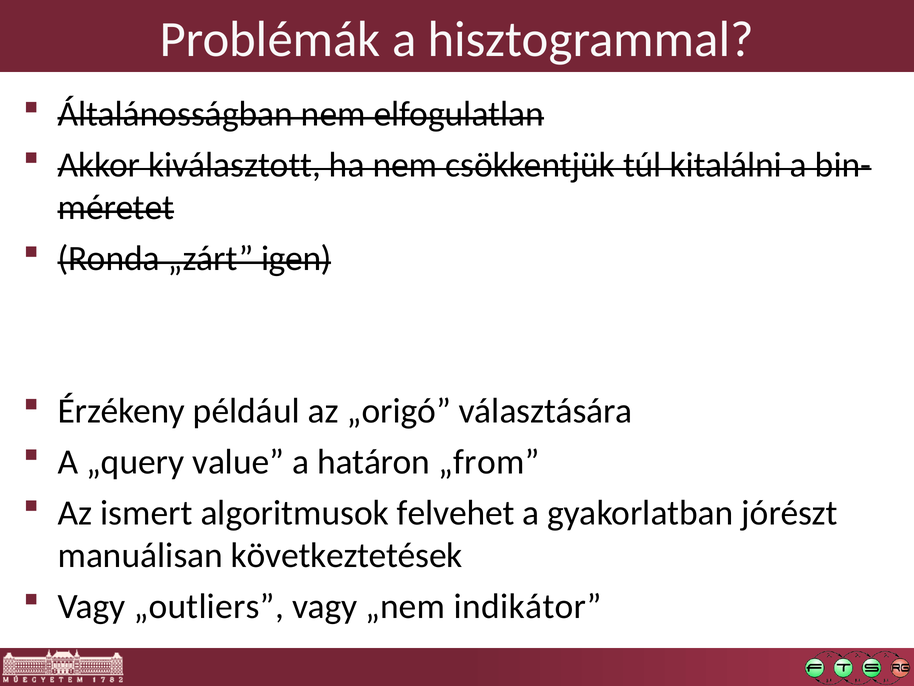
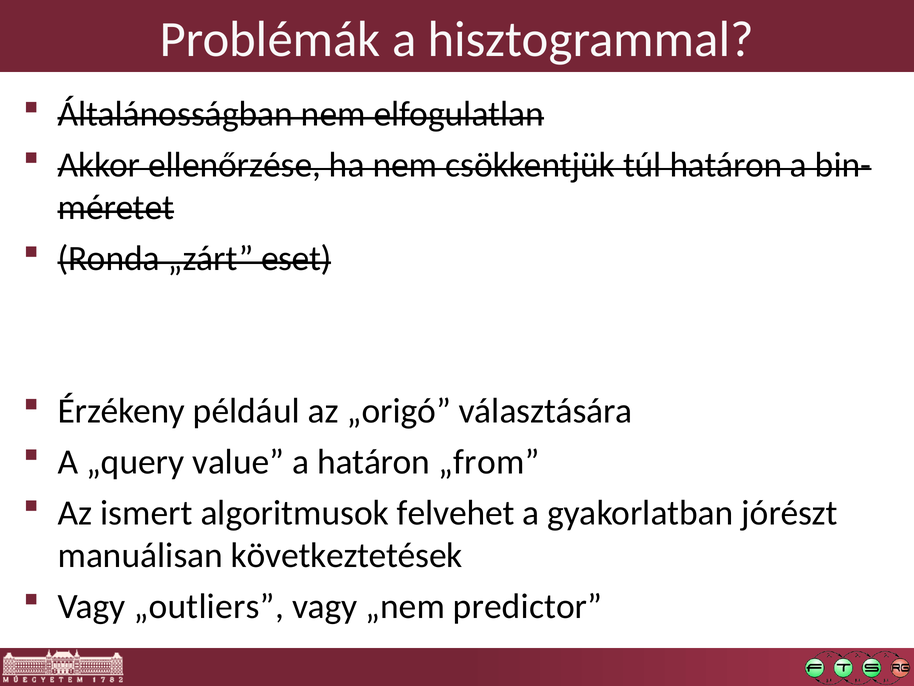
kiválasztott: kiválasztott -> ellenőrzése
túl kitalálni: kitalálni -> határon
igen: igen -> eset
indikátor: indikátor -> predictor
